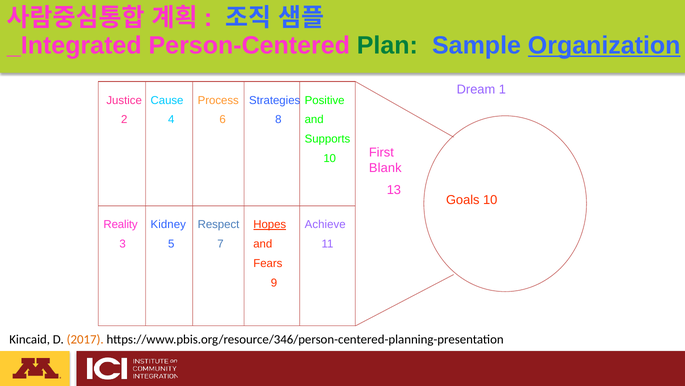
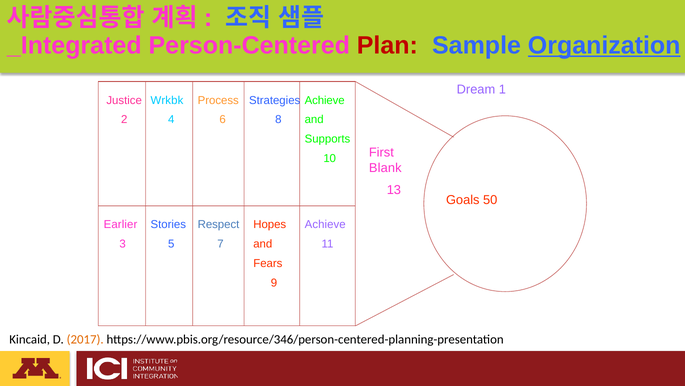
Plan colour: green -> red
Cause: Cause -> Wrkbk
Positive at (325, 100): Positive -> Achieve
Goals 10: 10 -> 50
Reality: Reality -> Earlier
Kidney: Kidney -> Stories
Hopes underline: present -> none
